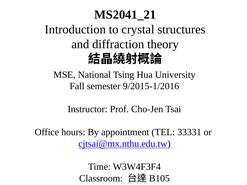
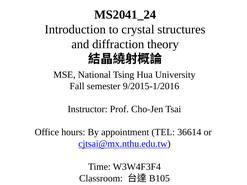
MS2041_21: MS2041_21 -> MS2041_24
33331: 33331 -> 36614
